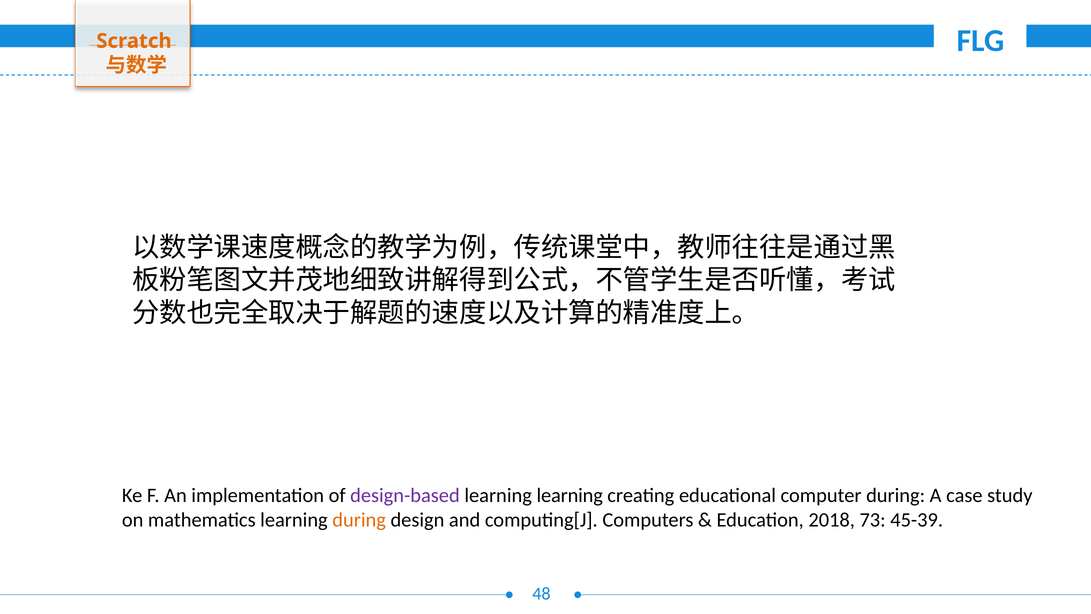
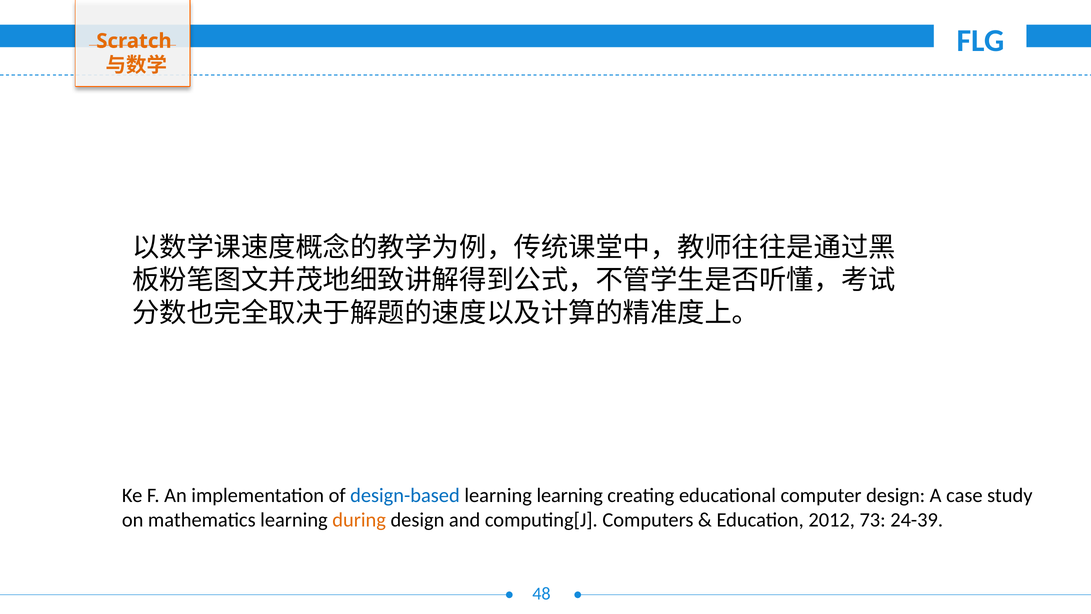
design-based colour: purple -> blue
computer during: during -> design
2018: 2018 -> 2012
45-39: 45-39 -> 24-39
